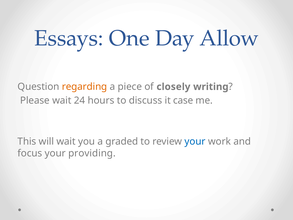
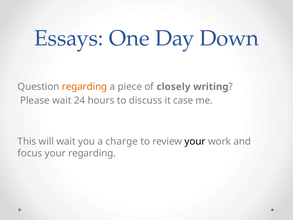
Allow: Allow -> Down
graded: graded -> charge
your at (195, 141) colour: blue -> black
your providing: providing -> regarding
